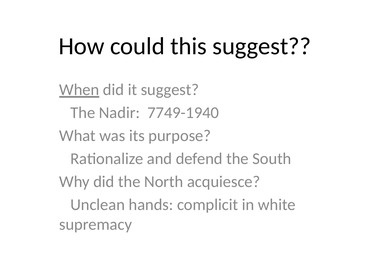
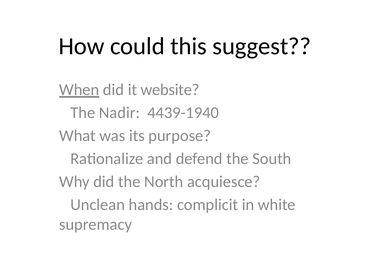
it suggest: suggest -> website
7749-1940: 7749-1940 -> 4439-1940
